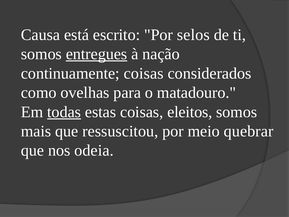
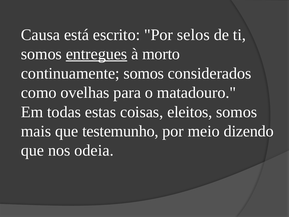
nação: nação -> morto
continuamente coisas: coisas -> somos
todas underline: present -> none
ressuscitou: ressuscitou -> testemunho
quebrar: quebrar -> dizendo
